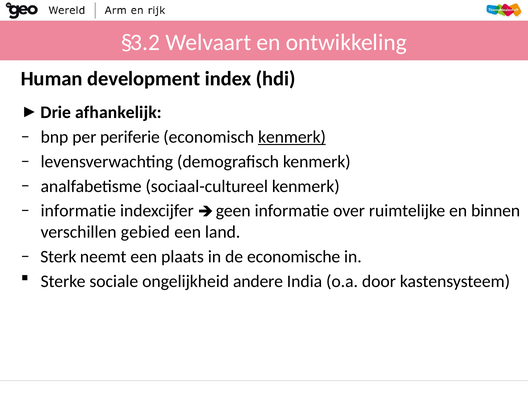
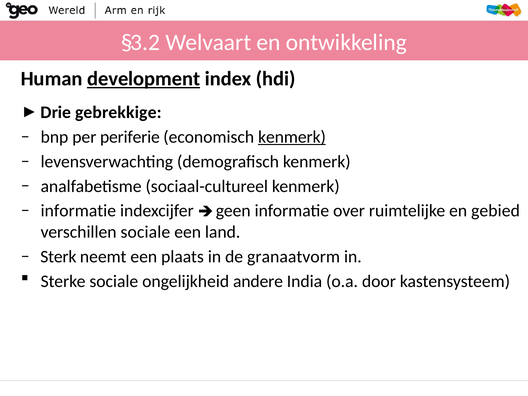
development underline: none -> present
afhankelijk: afhankelijk -> gebrekkige
binnen: binnen -> gebied
verschillen gebied: gebied -> sociale
economische: economische -> granaatvorm
